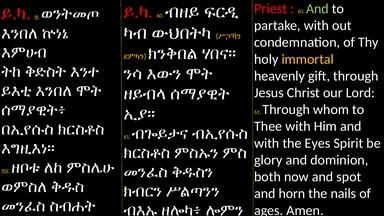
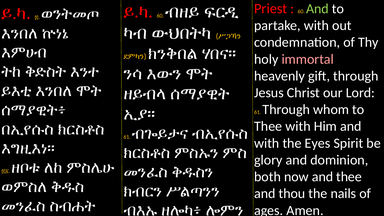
immortal colour: yellow -> pink
and spot: spot -> thee
horn: horn -> thou
